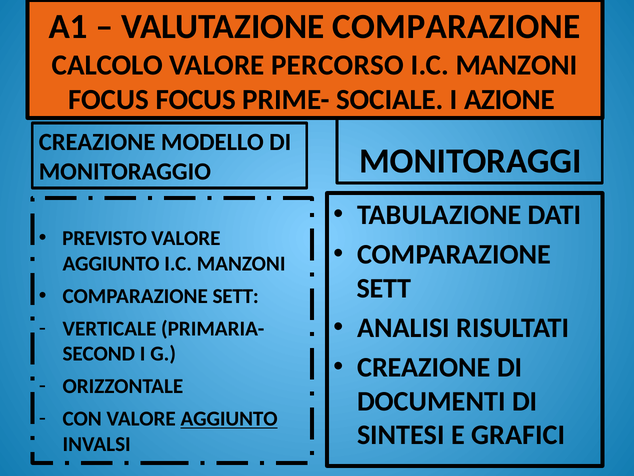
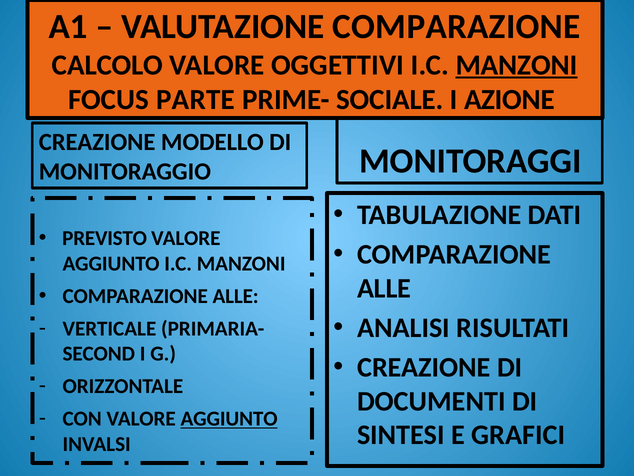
PERCORSO: PERCORSO -> OGGETTIVI
MANZONI at (517, 65) underline: none -> present
FOCUS FOCUS: FOCUS -> PARTE
SETT at (384, 288): SETT -> ALLE
SETT at (236, 296): SETT -> ALLE
